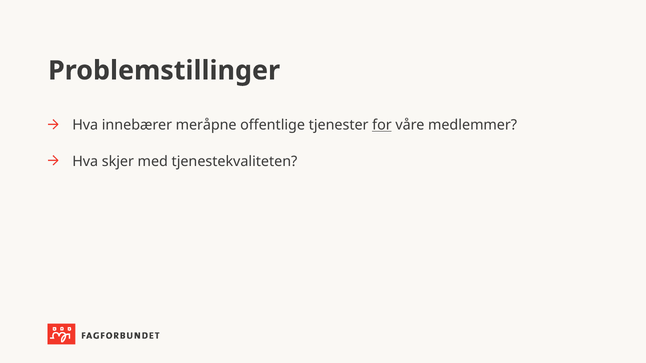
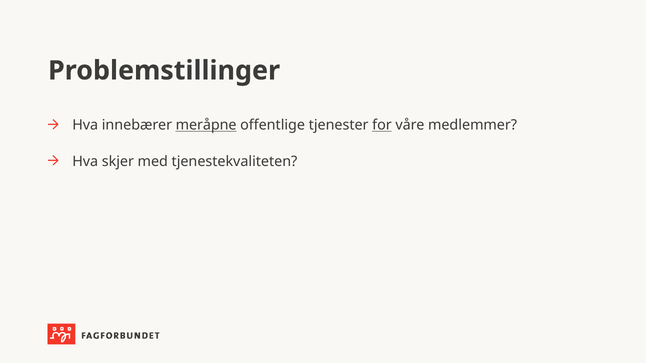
meråpne underline: none -> present
